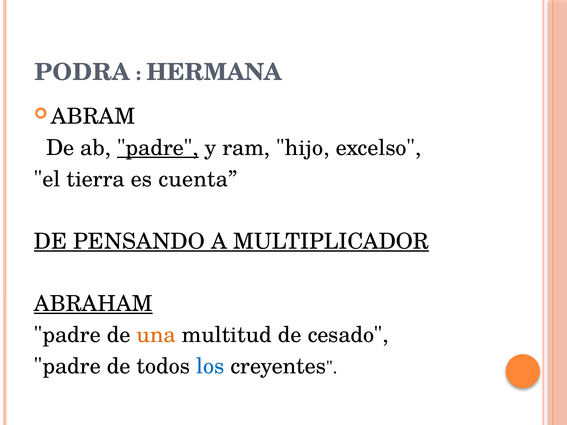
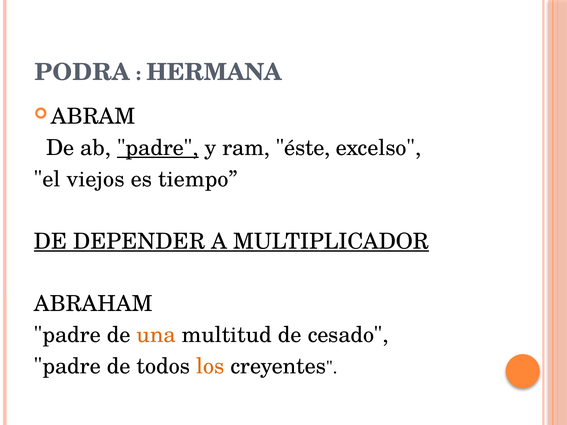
hijo: hijo -> éste
tierra: tierra -> viejos
cuenta: cuenta -> tiempo
PENSANDO: PENSANDO -> DEPENDER
ABRAHAM underline: present -> none
los colour: blue -> orange
